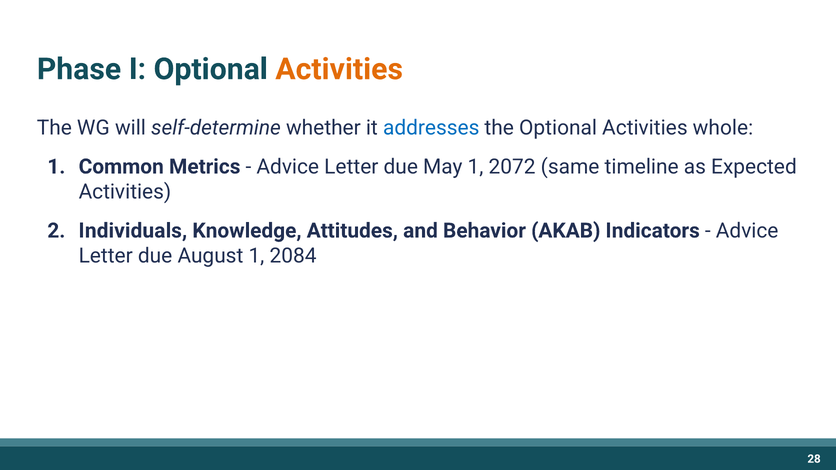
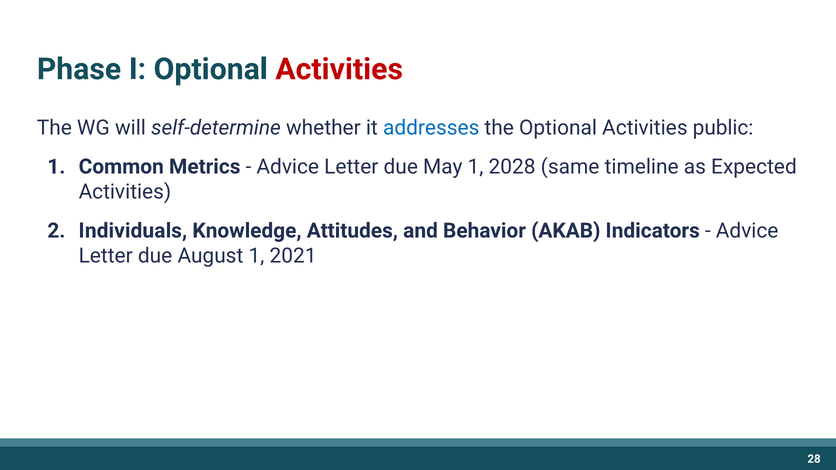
Activities at (339, 69) colour: orange -> red
whole: whole -> public
2072: 2072 -> 2028
2084: 2084 -> 2021
